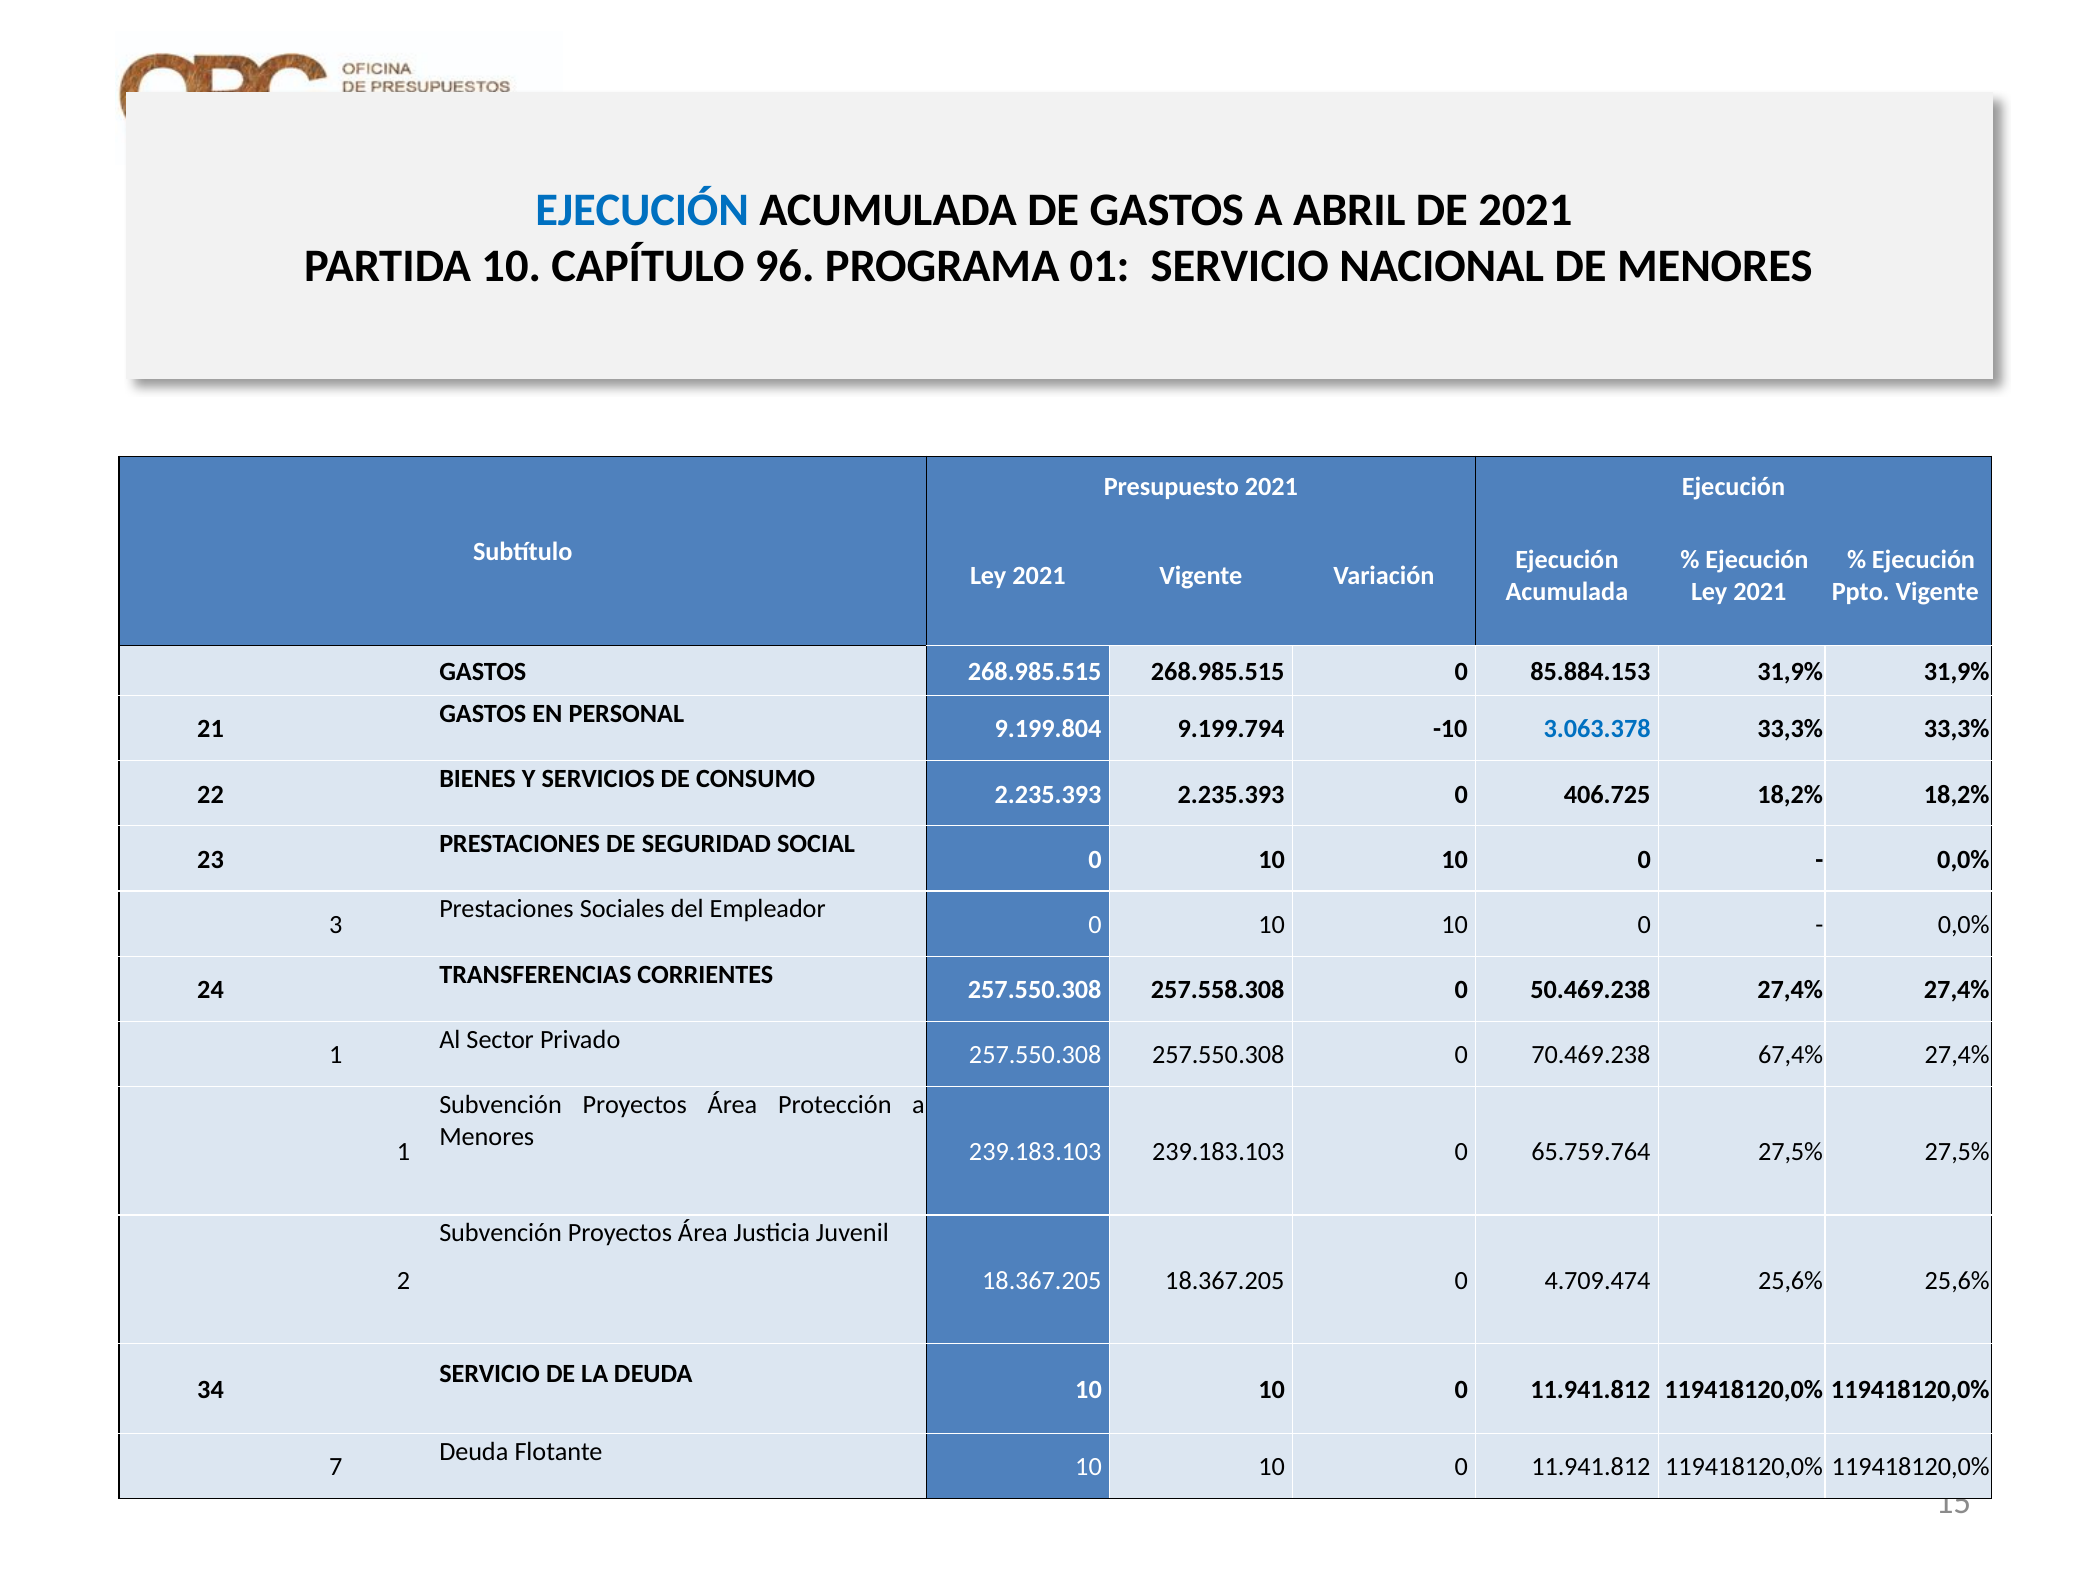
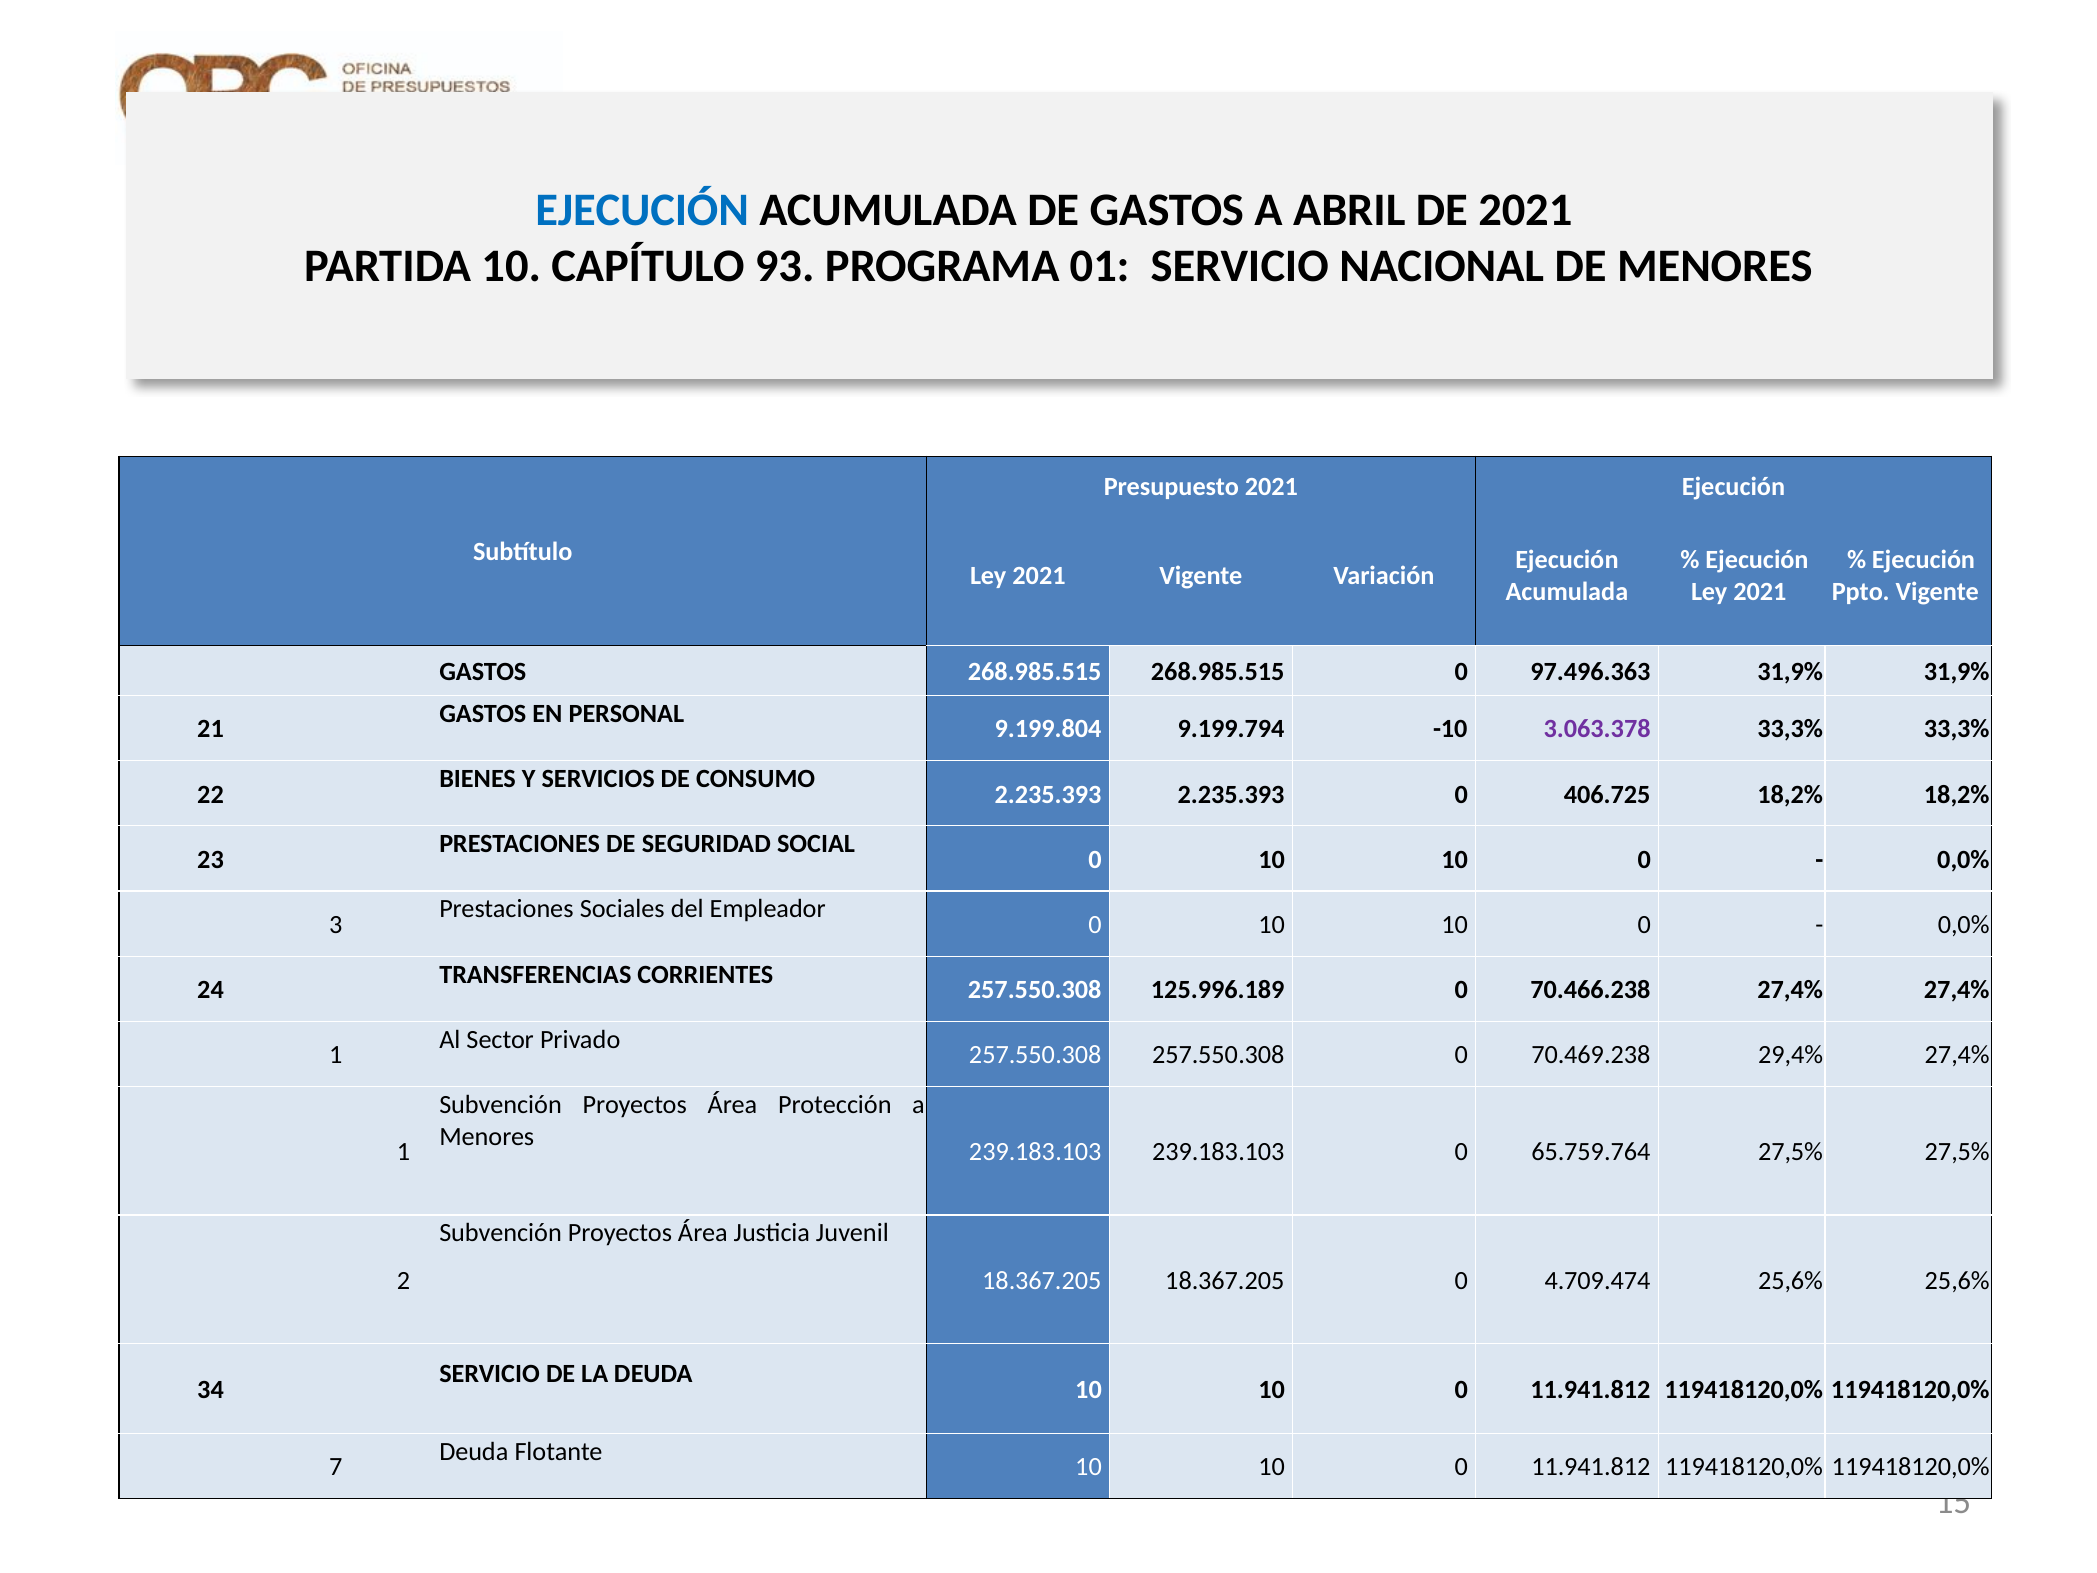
96: 96 -> 93
85.884.153: 85.884.153 -> 97.496.363
3.063.378 colour: blue -> purple
257.558.308: 257.558.308 -> 125.996.189
50.469.238: 50.469.238 -> 70.466.238
67,4%: 67,4% -> 29,4%
